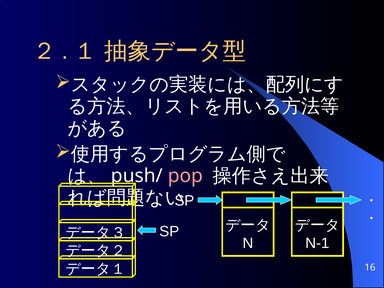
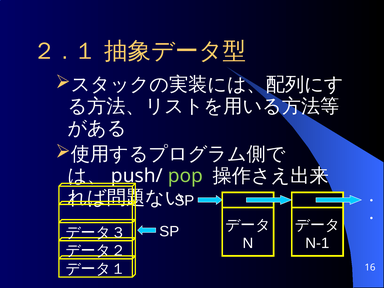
pop colour: pink -> light green
